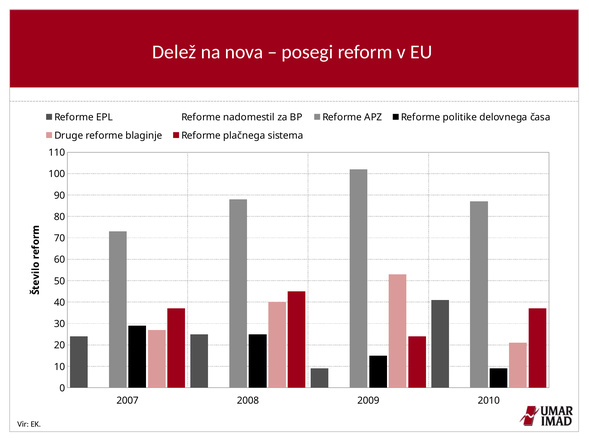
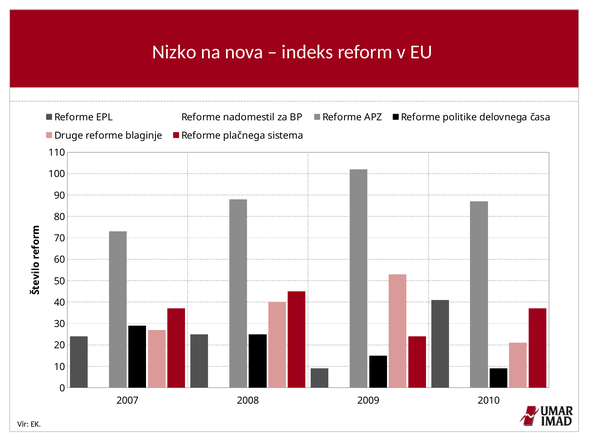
Delež: Delež -> Nizko
posegi: posegi -> indeks
